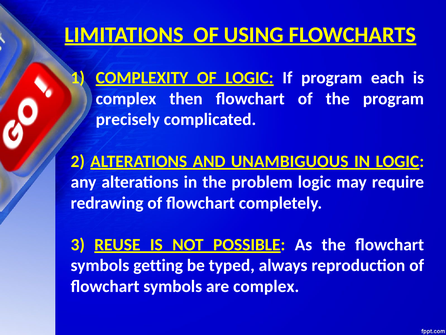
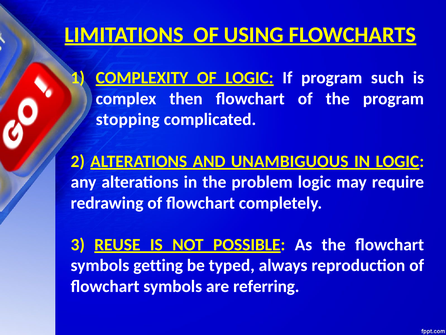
each: each -> such
precisely: precisely -> stopping
are complex: complex -> referring
